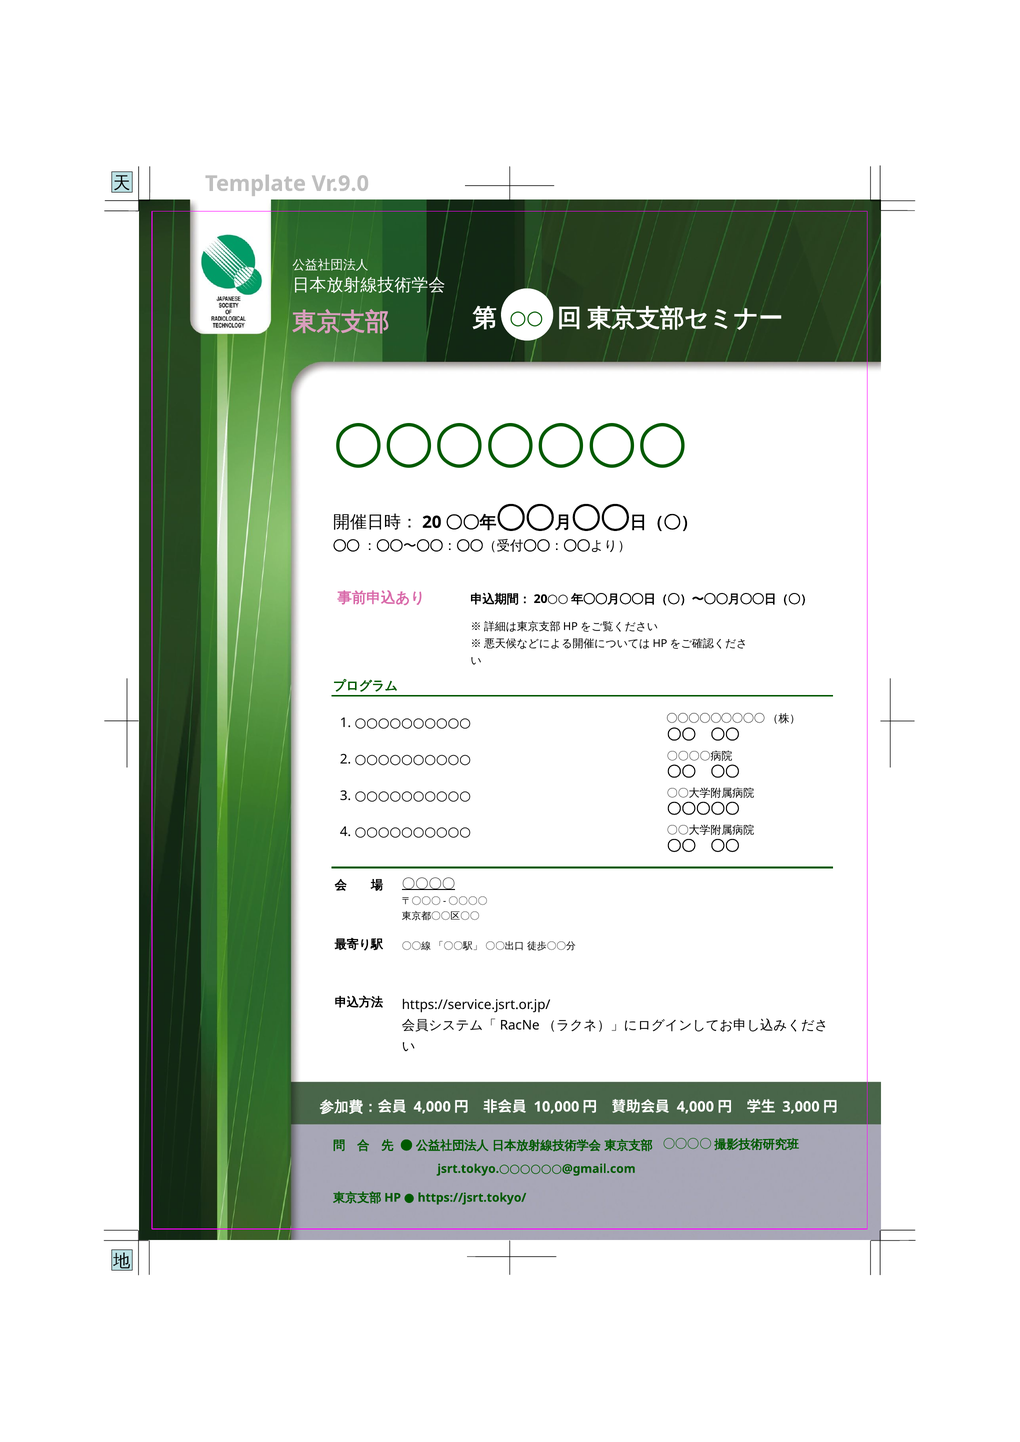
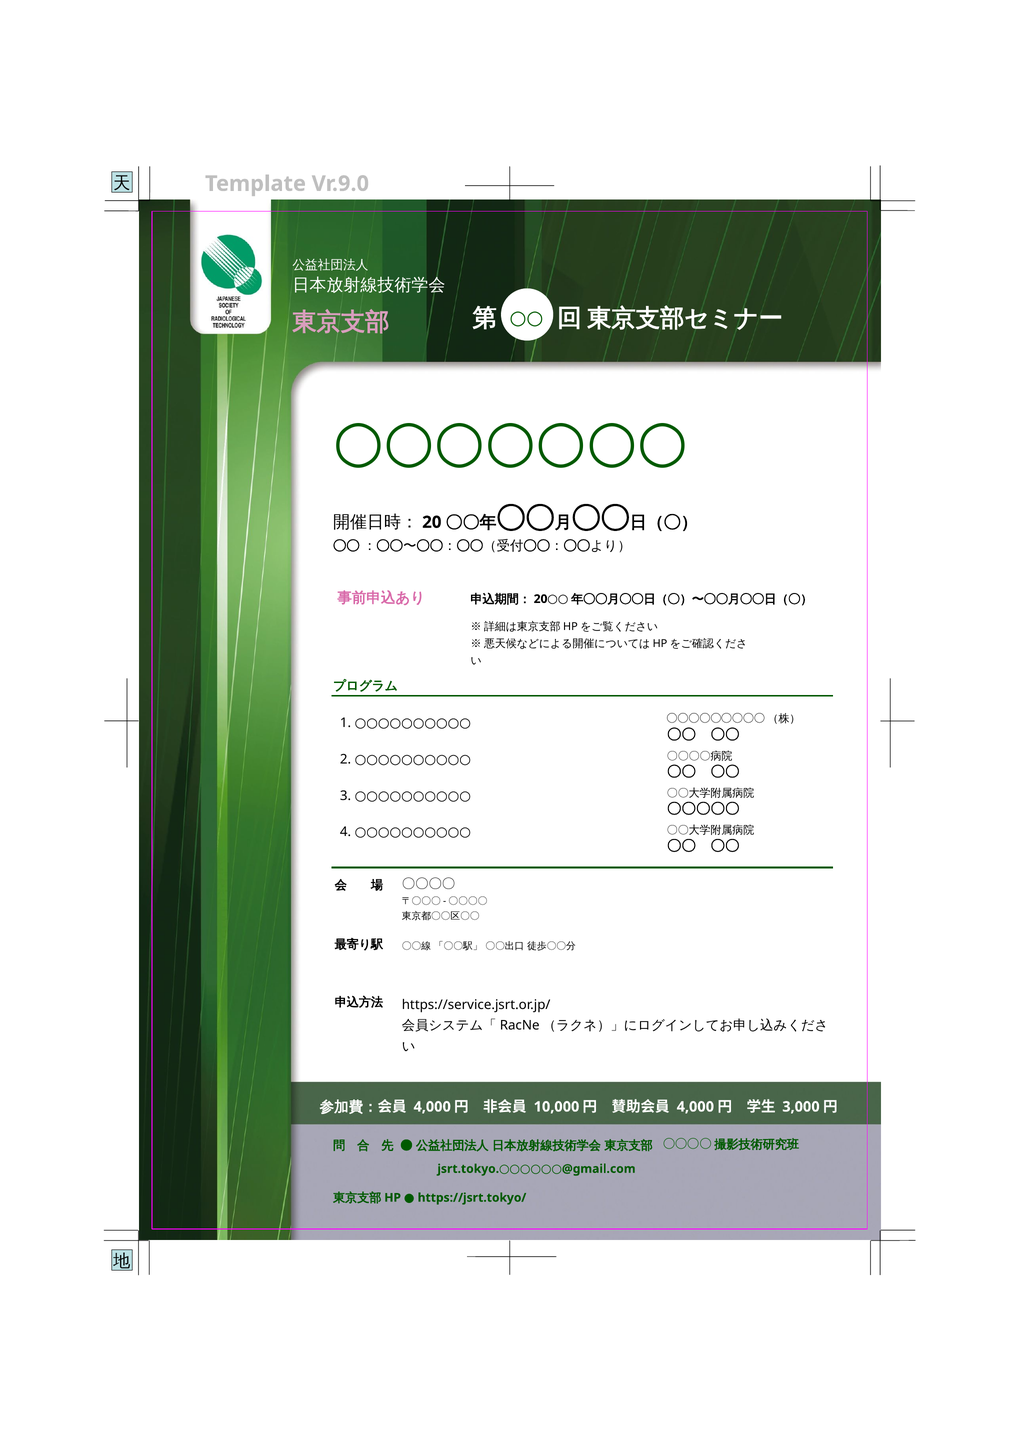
〇〇〇〇 at (429, 884) underline: present -> none
